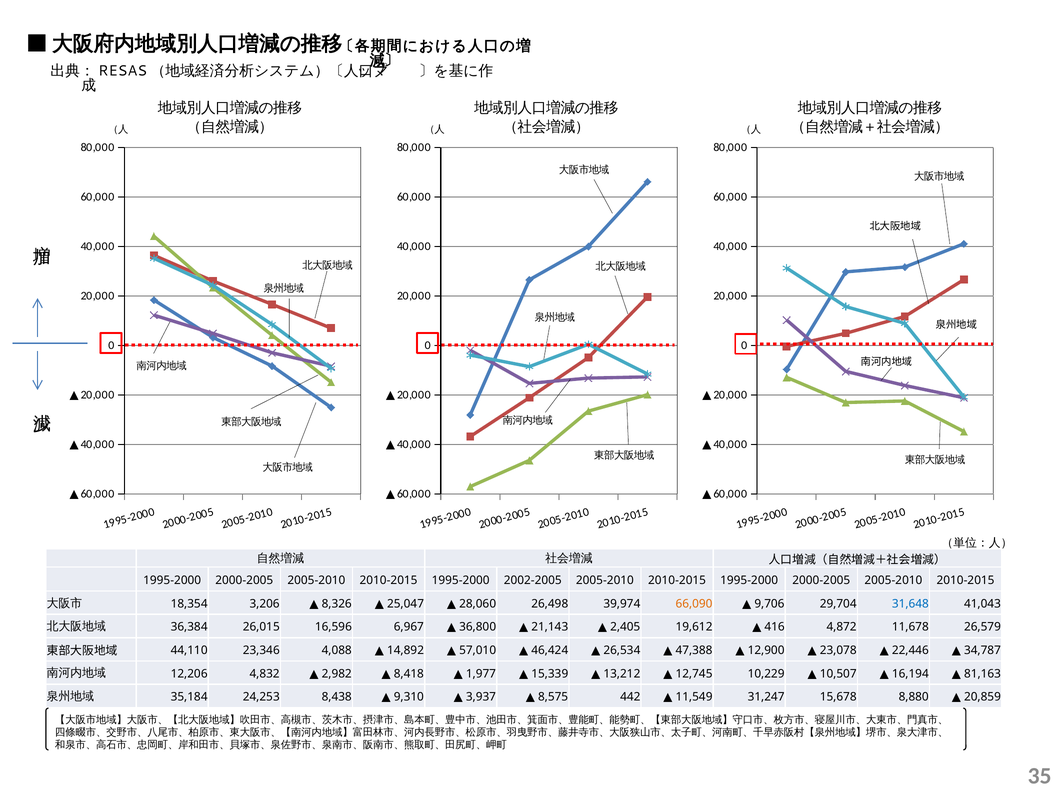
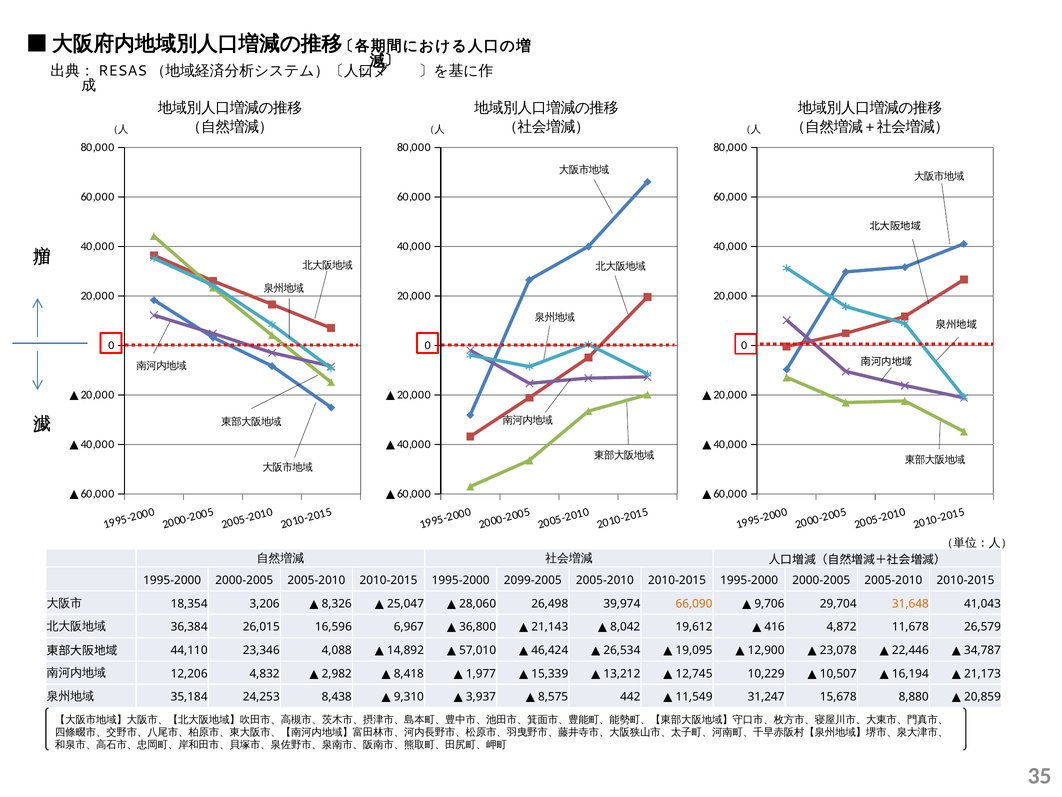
2002-2005: 2002-2005 -> 2099-2005
31,648 colour: blue -> orange
2,405: 2,405 -> 8,042
47,388: 47,388 -> 19,095
81,163: 81,163 -> 21,173
